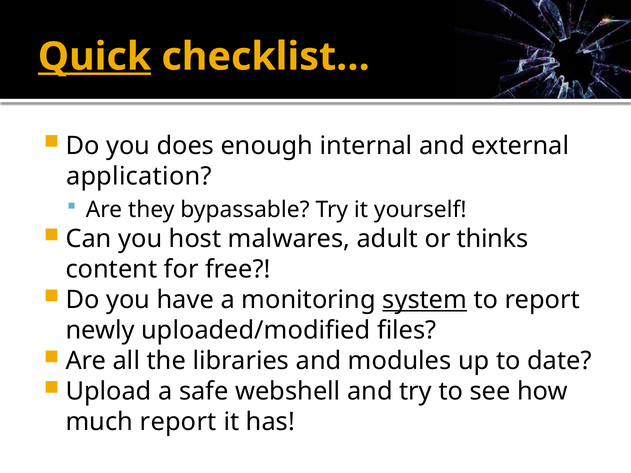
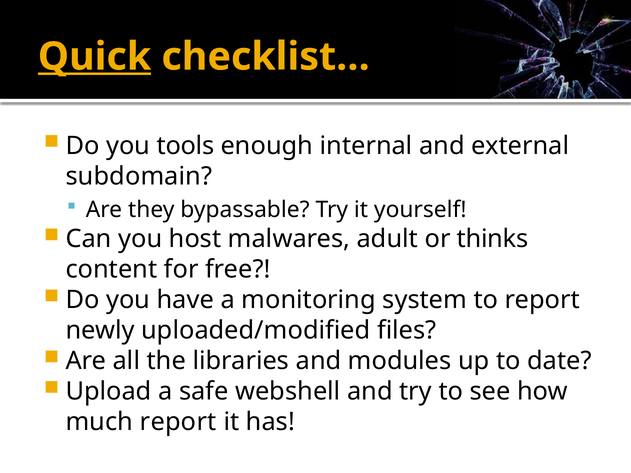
does: does -> tools
application: application -> subdomain
system underline: present -> none
